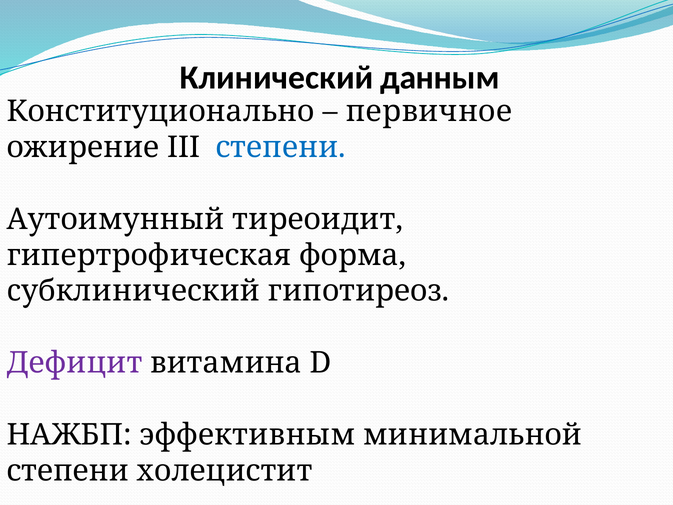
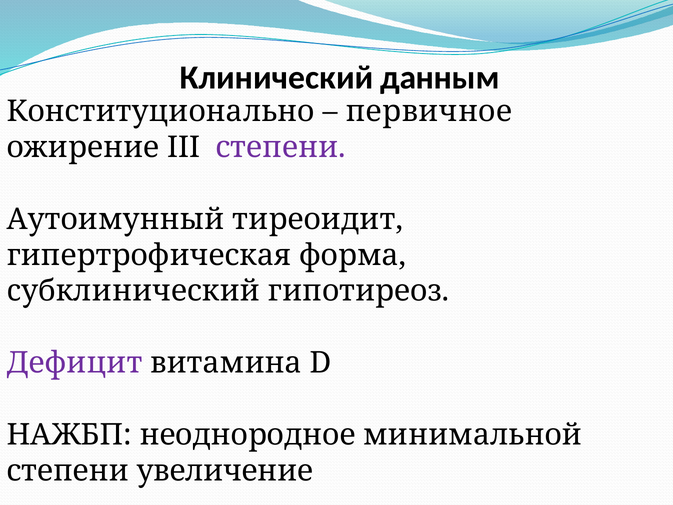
степени at (281, 147) colour: blue -> purple
эффективным: эффективным -> неоднородное
холецистит: холецистит -> увеличение
